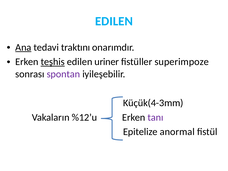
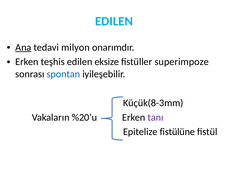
traktını: traktını -> milyon
teşhis underline: present -> none
uriner: uriner -> eksize
spontan colour: purple -> blue
Küçük(4-3mm: Küçük(4-3mm -> Küçük(8-3mm
%12’u: %12’u -> %20’u
anormal: anormal -> fistülüne
